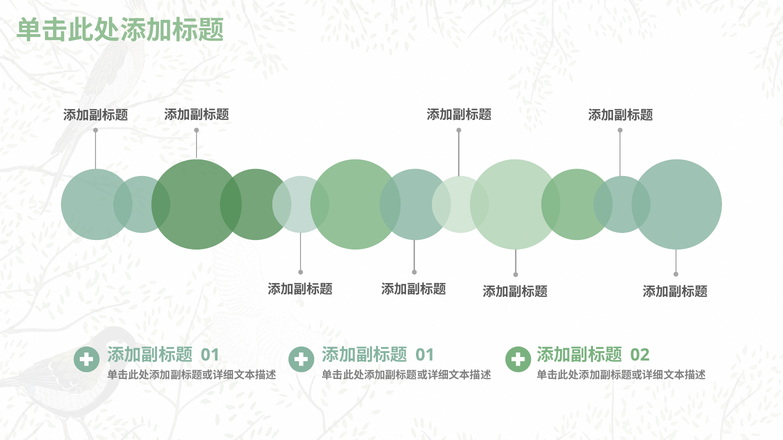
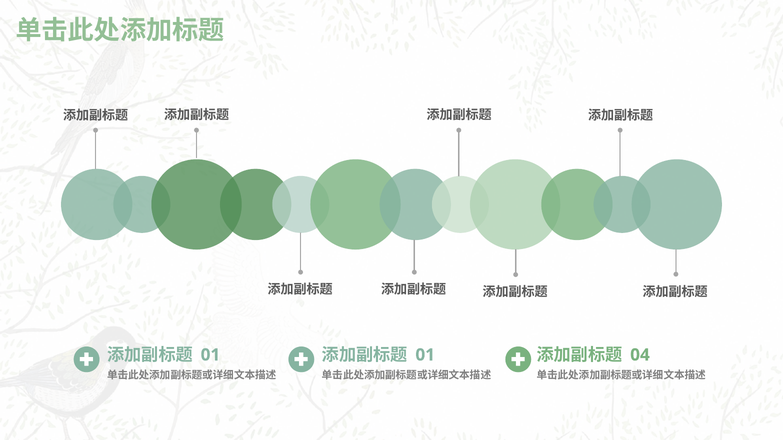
02: 02 -> 04
